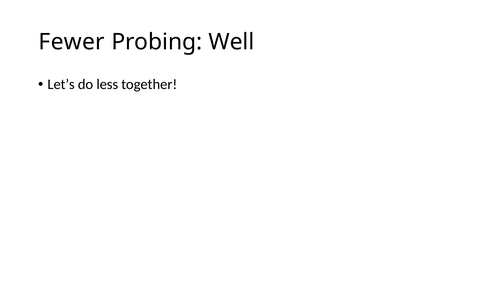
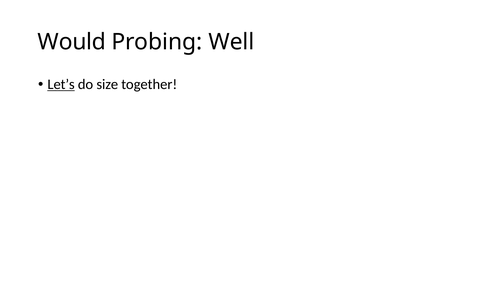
Fewer: Fewer -> Would
Let’s underline: none -> present
less: less -> size
